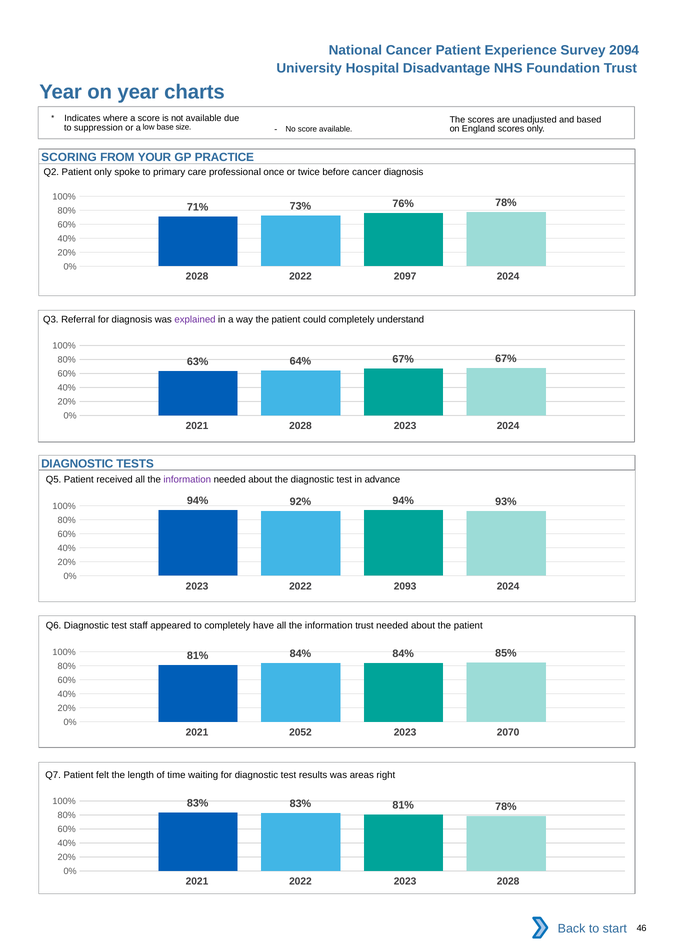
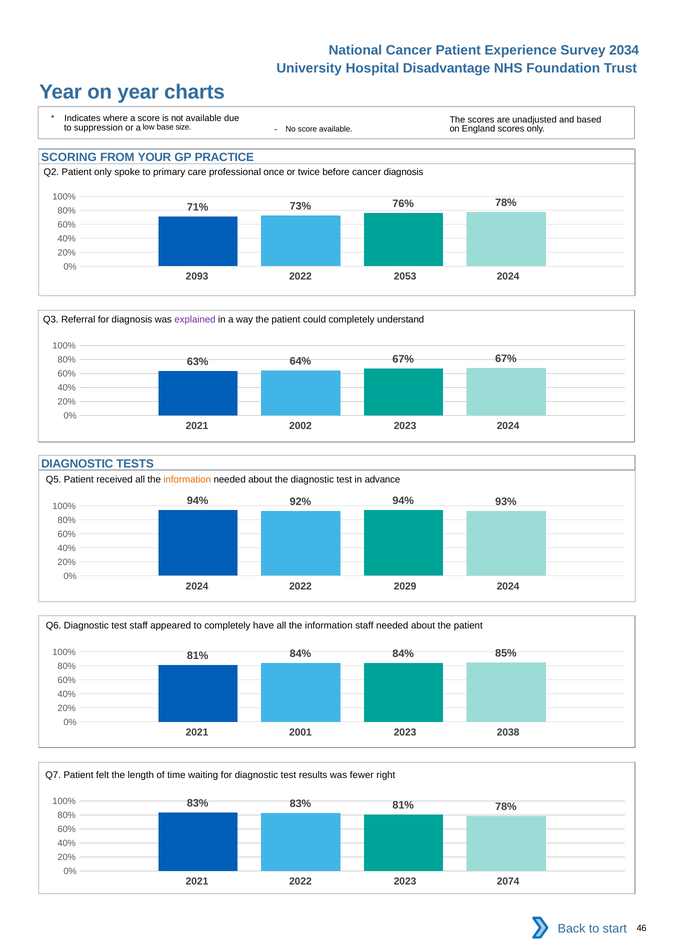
2094: 2094 -> 2034
2028 at (197, 277): 2028 -> 2093
2097: 2097 -> 2053
2021 2028: 2028 -> 2002
information at (187, 480) colour: purple -> orange
2023 at (197, 586): 2023 -> 2024
2093: 2093 -> 2029
information trust: trust -> staff
2052: 2052 -> 2001
2070: 2070 -> 2038
areas: areas -> fewer
2023 2028: 2028 -> 2074
